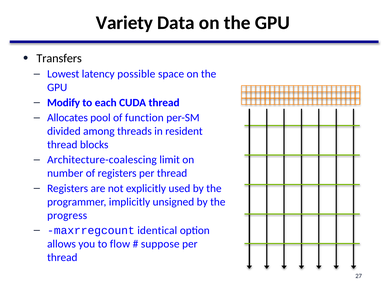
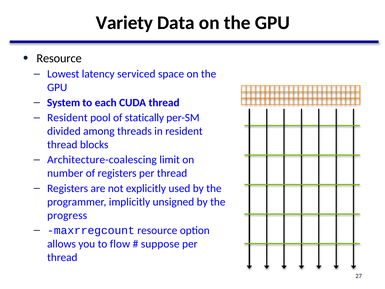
Transfers at (59, 58): Transfers -> Resource
possible: possible -> serviced
Modify: Modify -> System
Allocates at (68, 118): Allocates -> Resident
function: function -> statically
maxrregcount identical: identical -> resource
